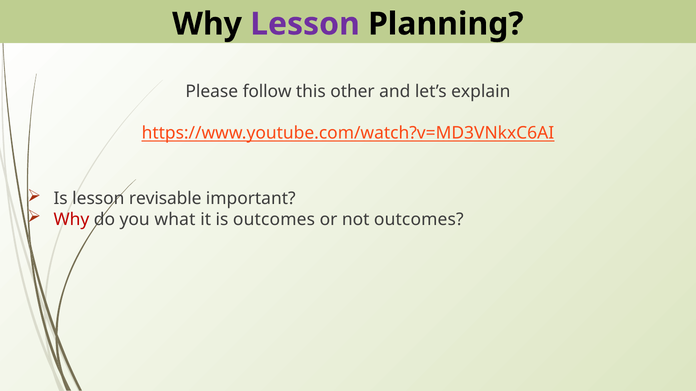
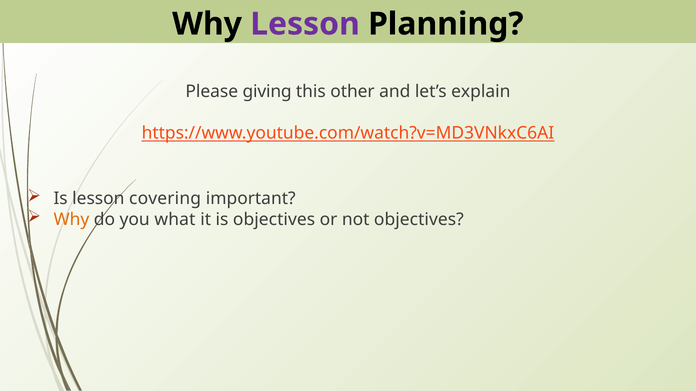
follow: follow -> giving
revisable: revisable -> covering
Why at (71, 220) colour: red -> orange
is outcomes: outcomes -> objectives
not outcomes: outcomes -> objectives
